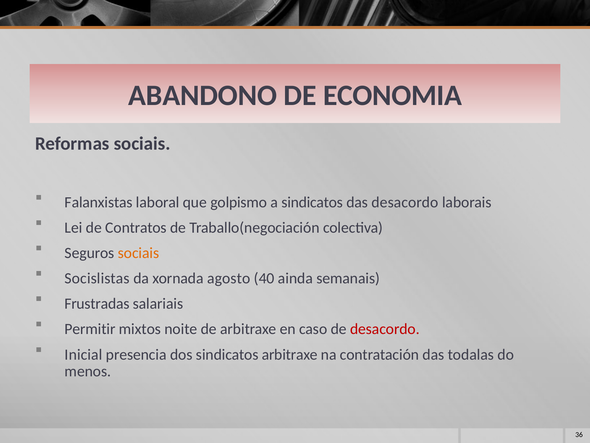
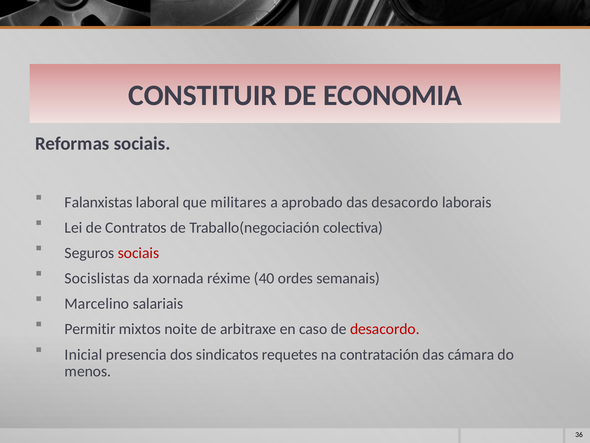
ABANDONO: ABANDONO -> CONSTITUIR
golpismo: golpismo -> militares
a sindicatos: sindicatos -> aprobado
sociais at (139, 253) colour: orange -> red
agosto: agosto -> réxime
ainda: ainda -> ordes
Frustradas: Frustradas -> Marcelino
sindicatos arbitraxe: arbitraxe -> requetes
todalas: todalas -> cámara
